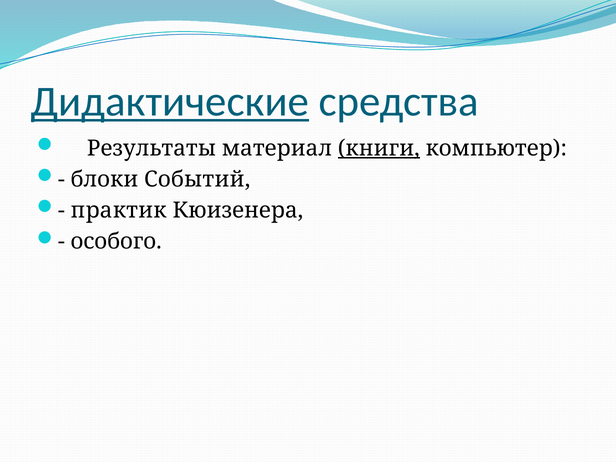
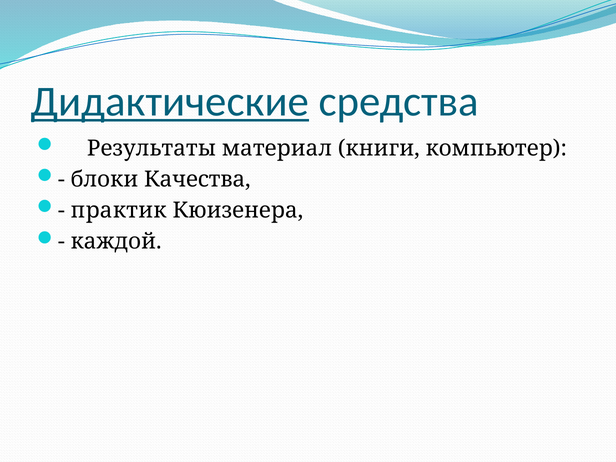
книги underline: present -> none
Событий: Событий -> Качества
особого: особого -> каждой
